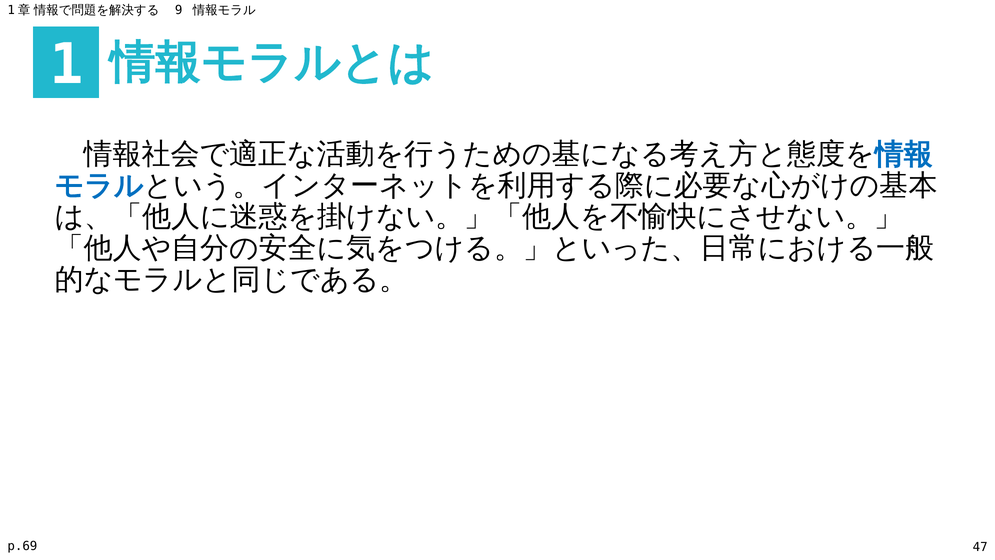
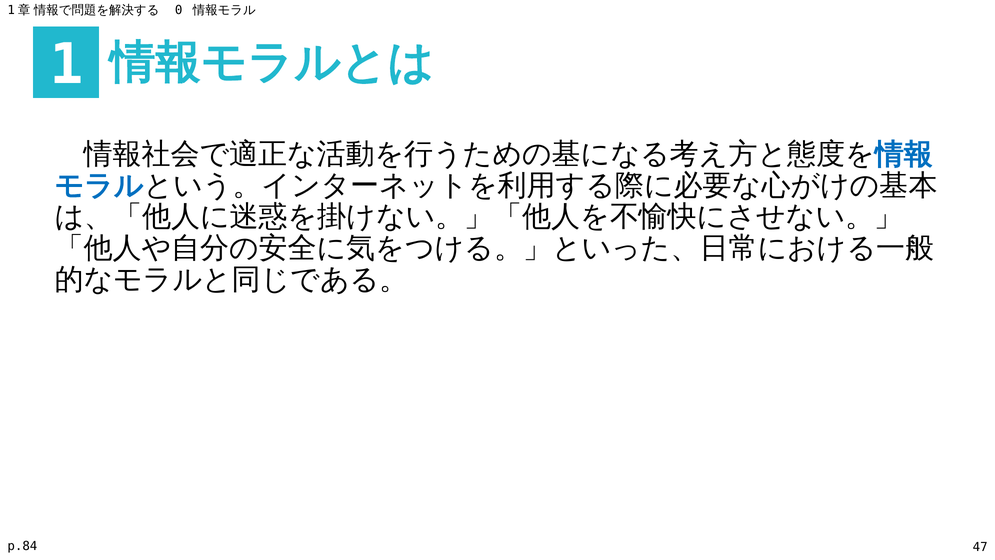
9: 9 -> 0
p.69: p.69 -> p.84
